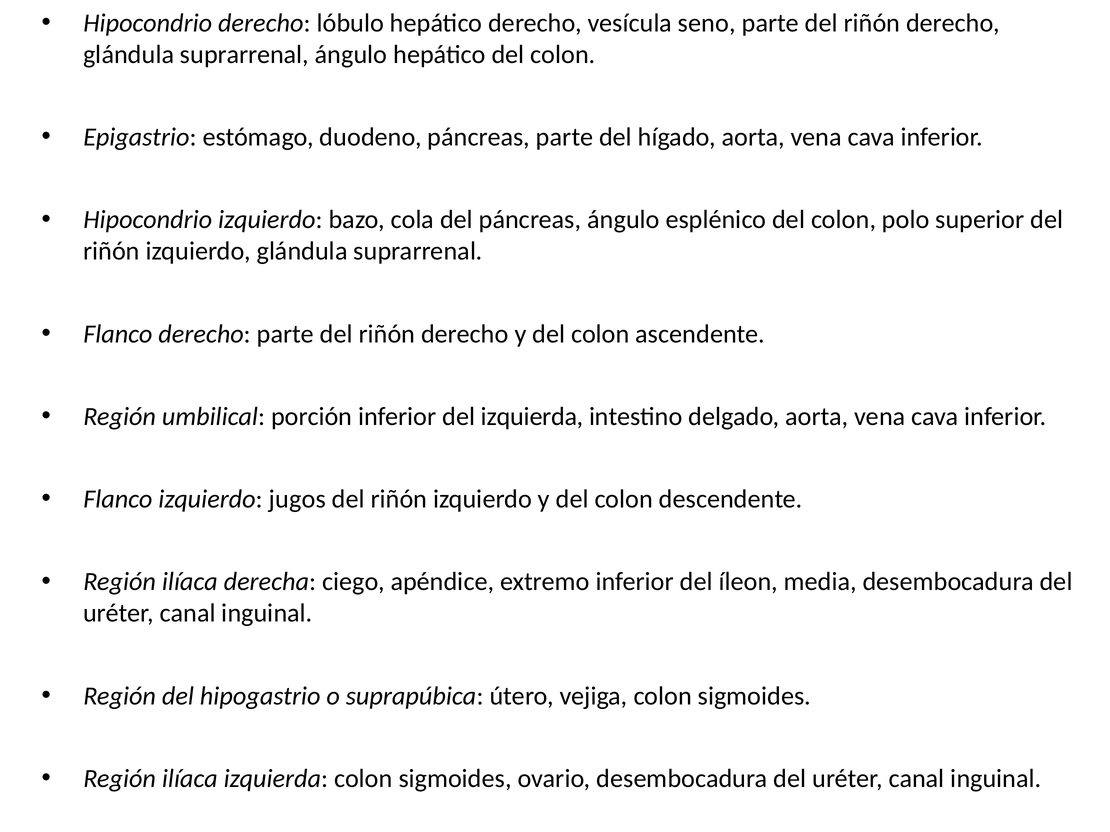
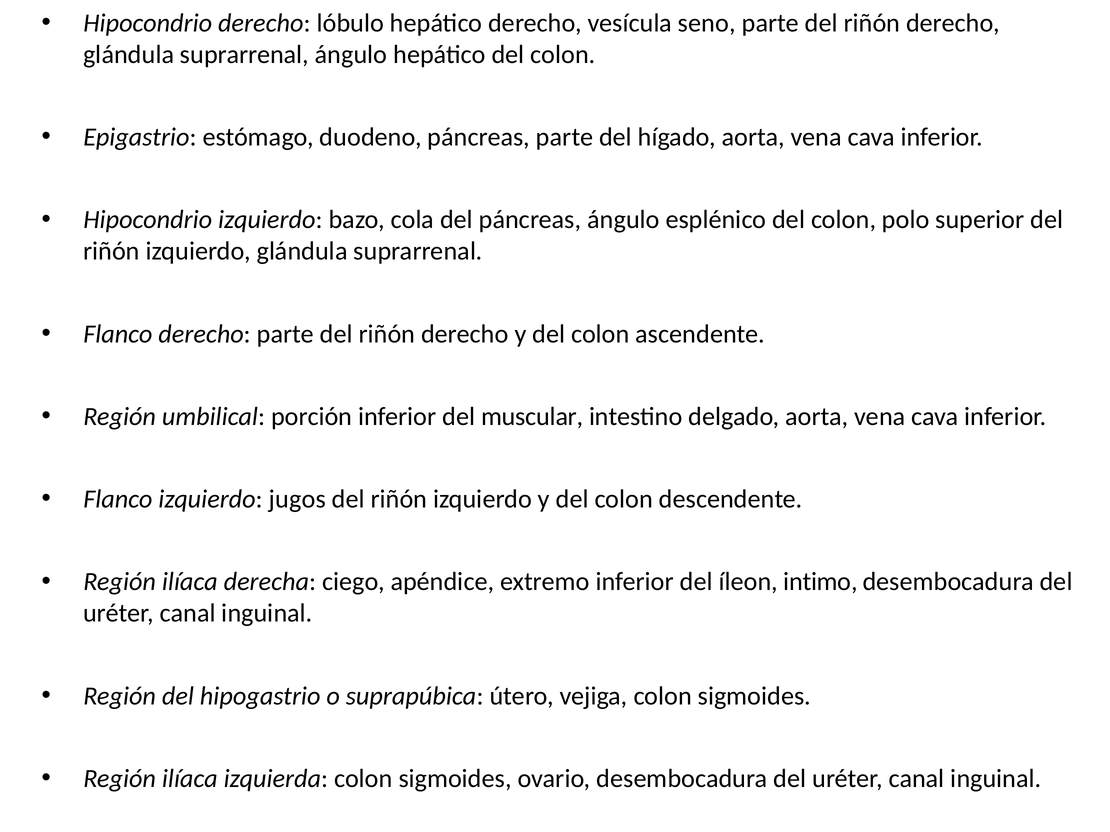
del izquierda: izquierda -> muscular
media: media -> intimo
